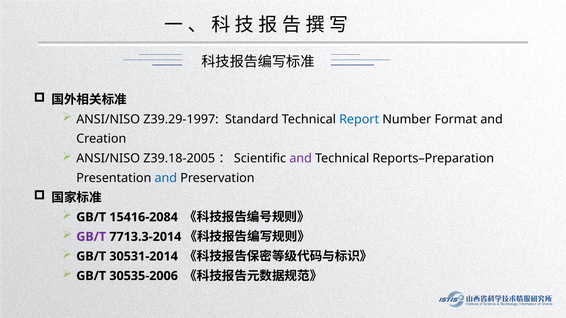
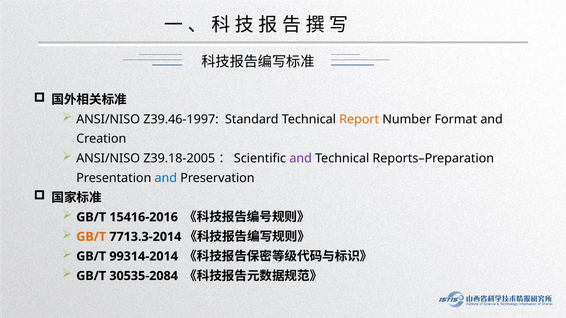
Z39.29-1997: Z39.29-1997 -> Z39.46-1997
Report colour: blue -> orange
15416-2084: 15416-2084 -> 15416-2016
GB/T at (91, 237) colour: purple -> orange
30531-2014: 30531-2014 -> 99314-2014
30535-2006: 30535-2006 -> 30535-2084
